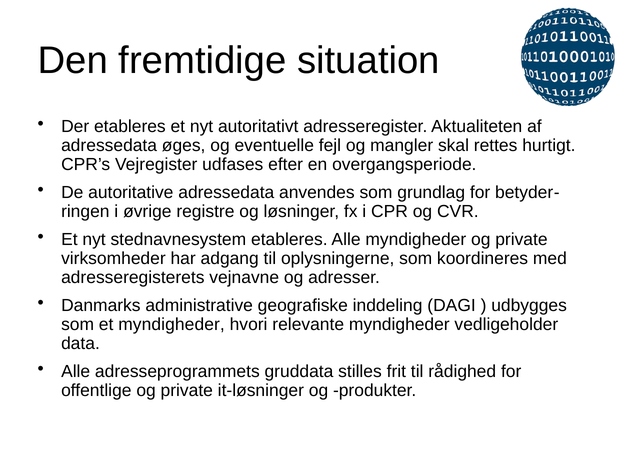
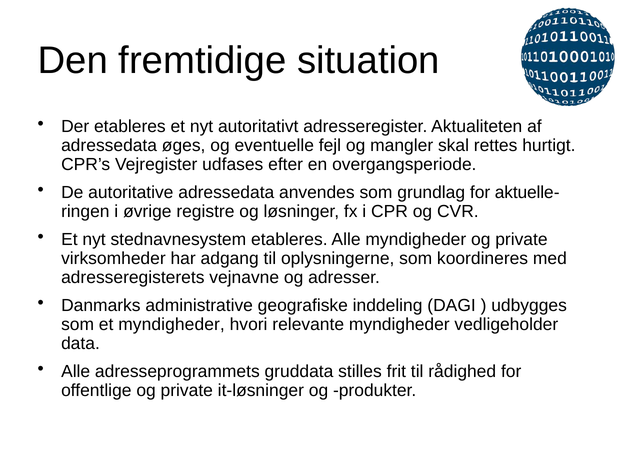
betyder: betyder -> aktuelle
